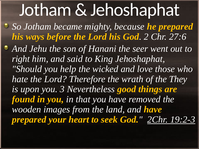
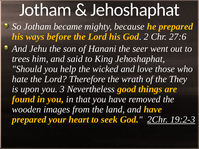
right: right -> trees
